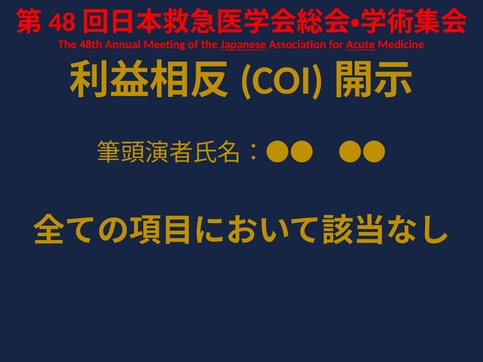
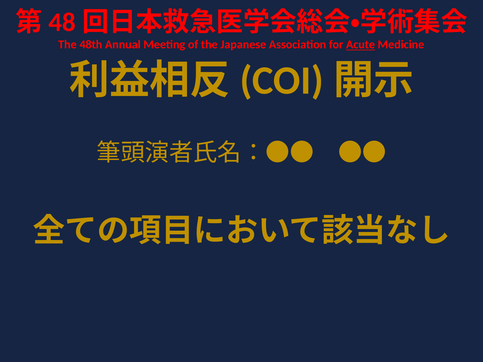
Japanese underline: present -> none
